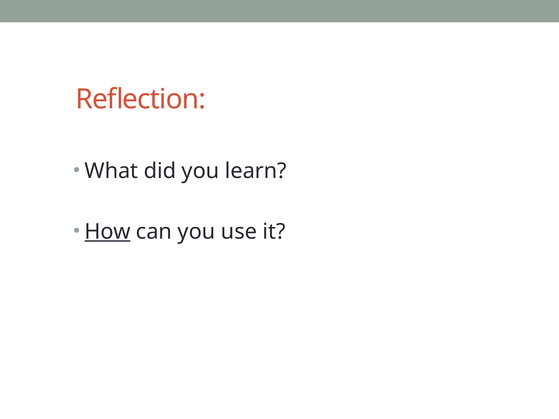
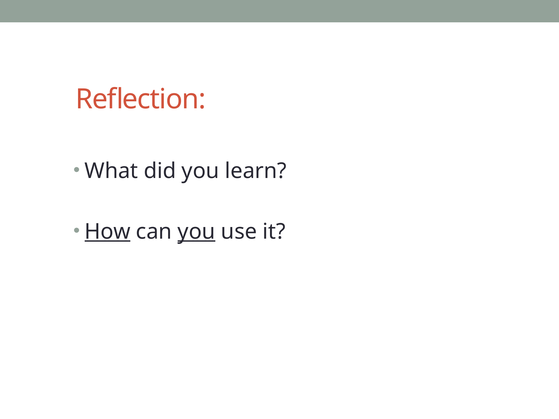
you at (196, 232) underline: none -> present
